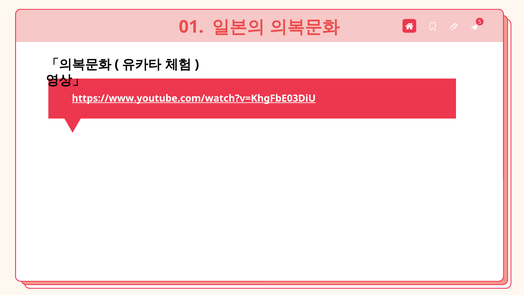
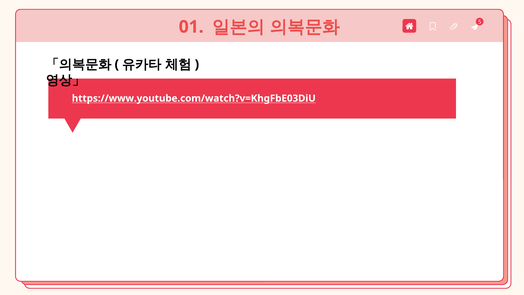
https://www.youtube.com/watch?v=KhgFbE03DiU underline: present -> none
